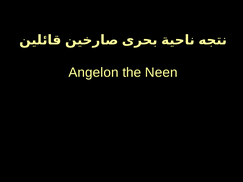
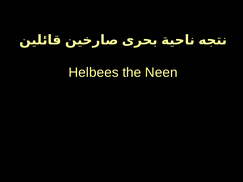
Angelon: Angelon -> Helbees
